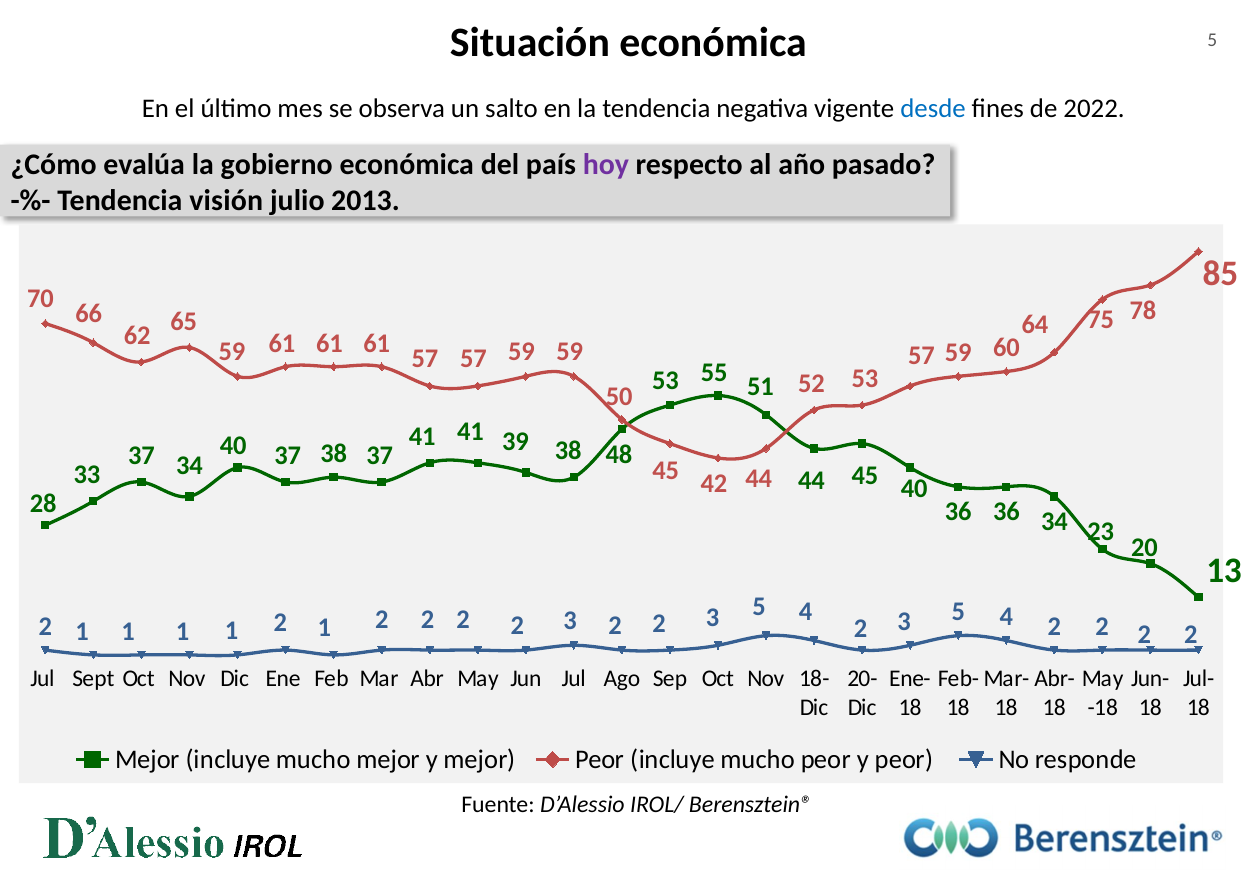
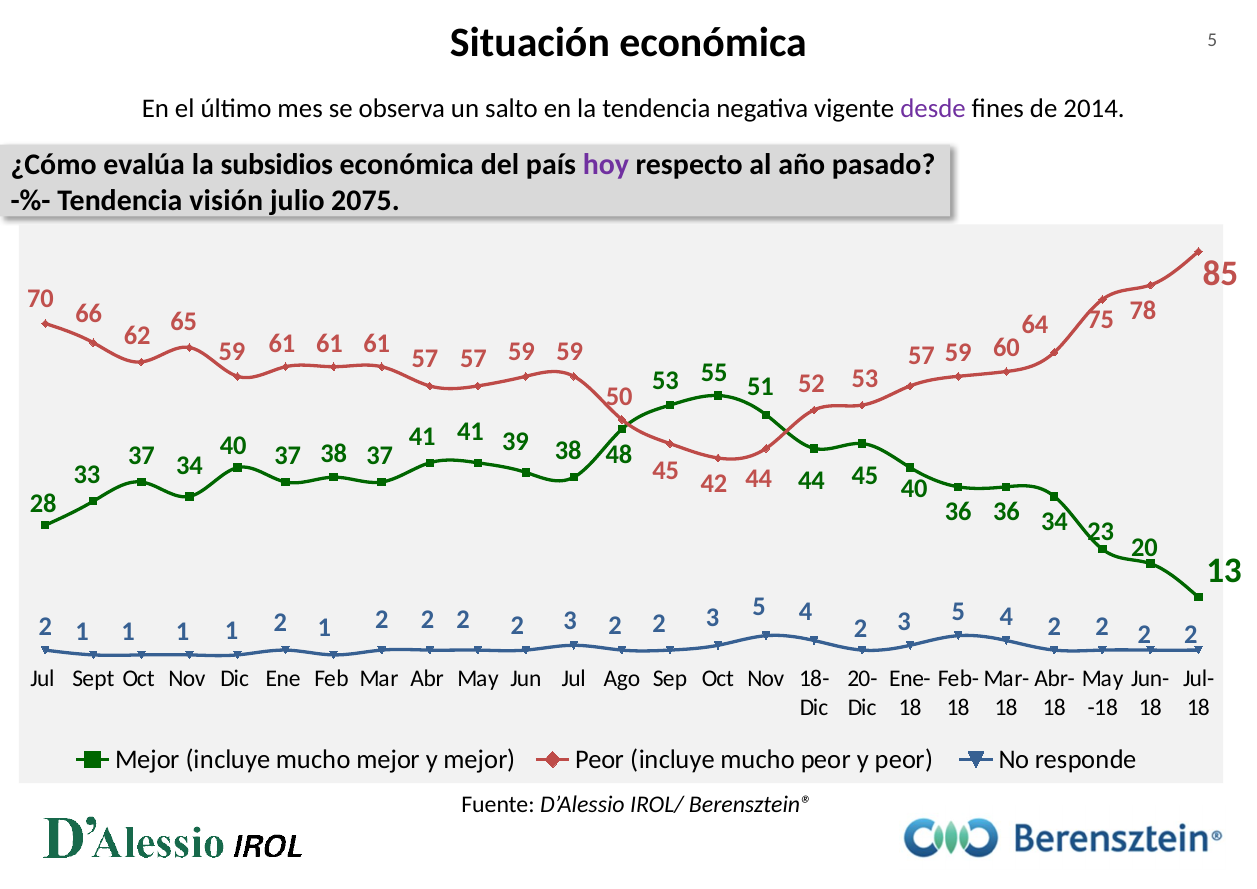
desde colour: blue -> purple
2022: 2022 -> 2014
gobierno: gobierno -> subsidios
2013: 2013 -> 2075
